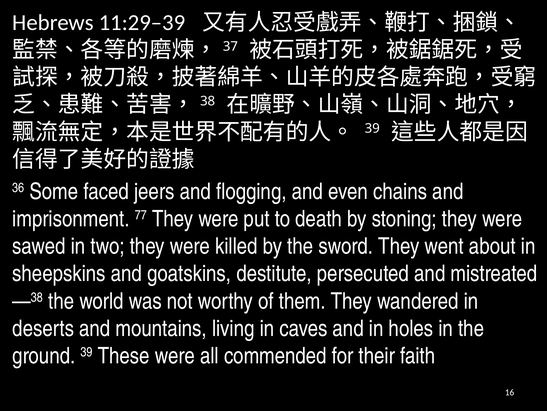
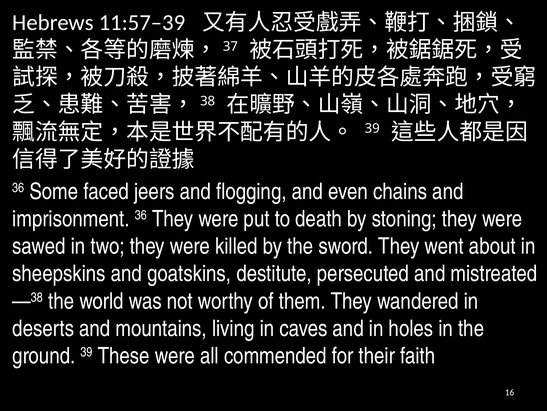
11:29–39: 11:29–39 -> 11:57–39
imprisonment 77: 77 -> 36
